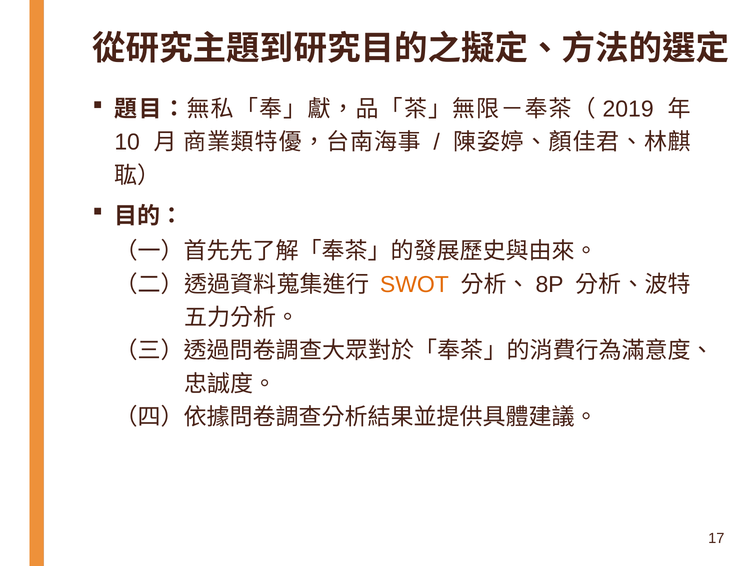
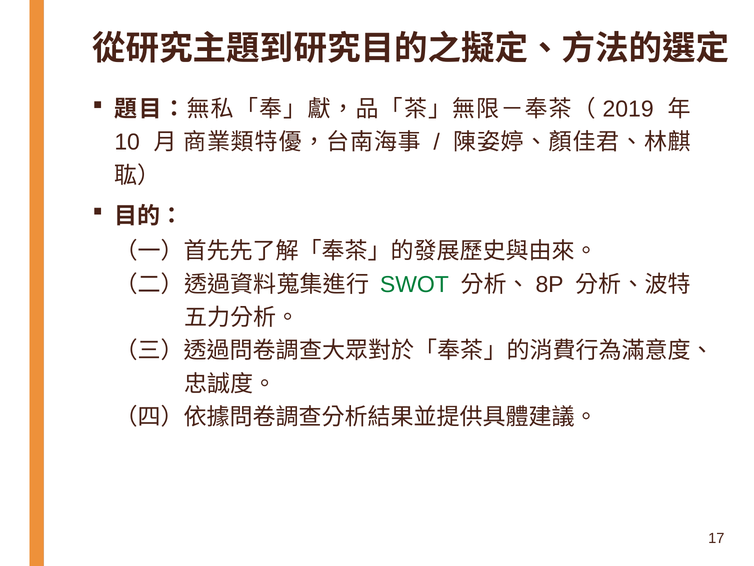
SWOT colour: orange -> green
